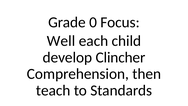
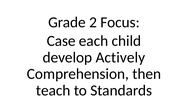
0: 0 -> 2
Well: Well -> Case
Clincher: Clincher -> Actively
